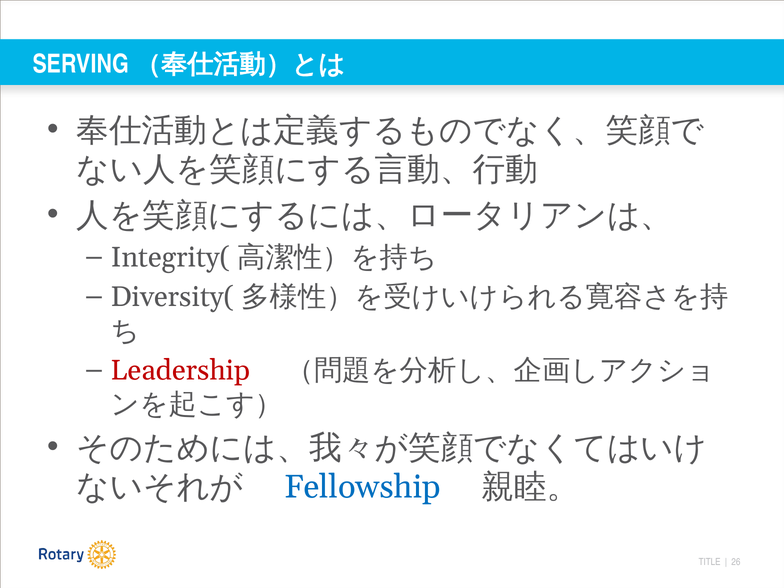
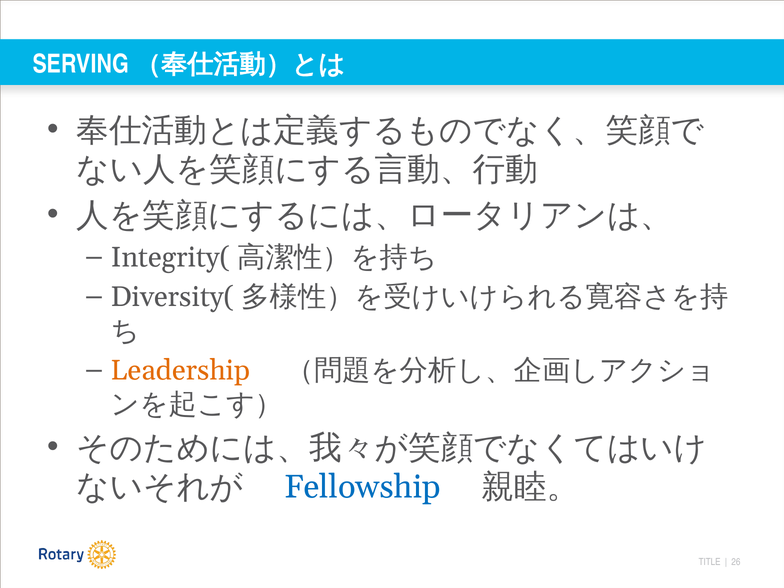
Leadership colour: red -> orange
